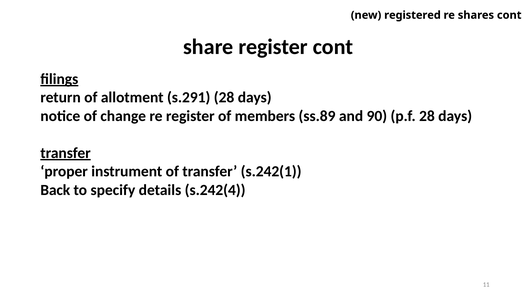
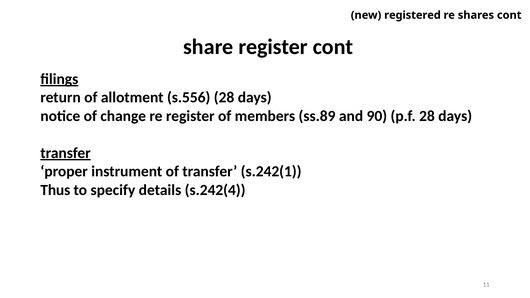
s.291: s.291 -> s.556
Back: Back -> Thus
